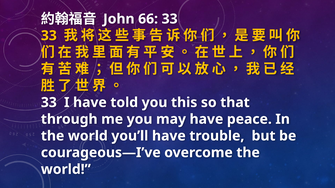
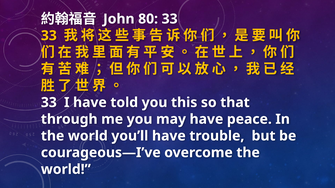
66: 66 -> 80
